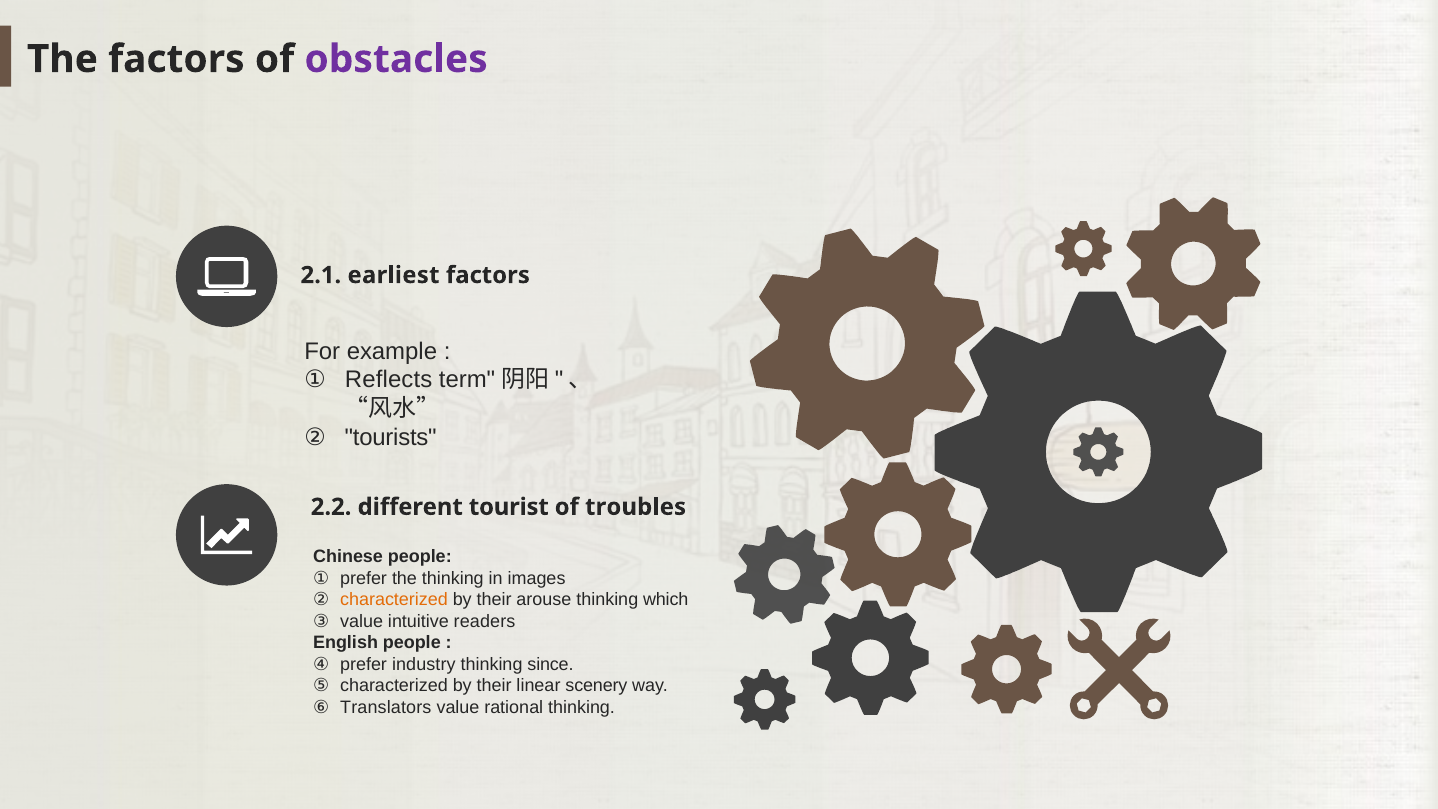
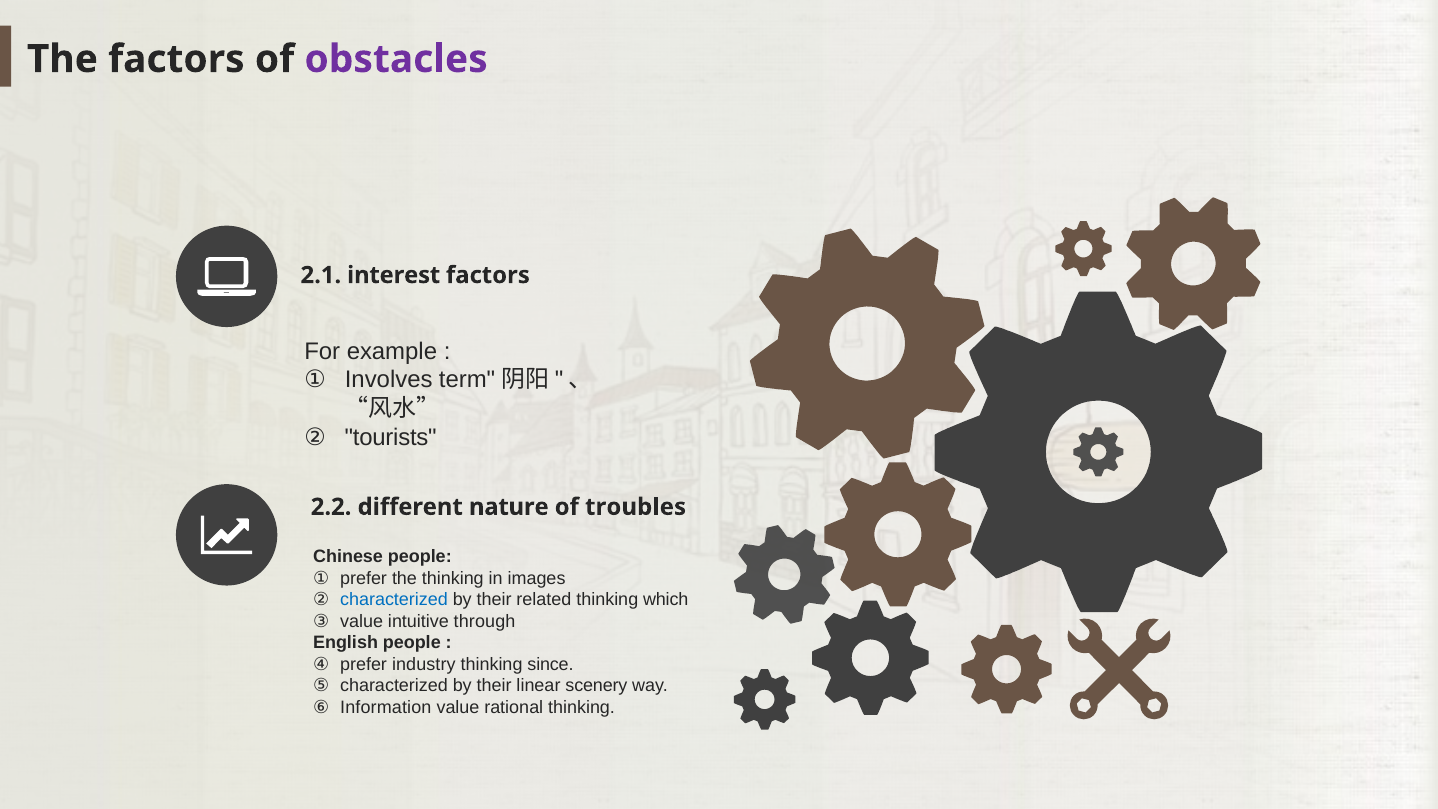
earliest: earliest -> interest
Reflects: Reflects -> Involves
tourist: tourist -> nature
characterized at (394, 600) colour: orange -> blue
arouse: arouse -> related
readers: readers -> through
Translators: Translators -> Information
